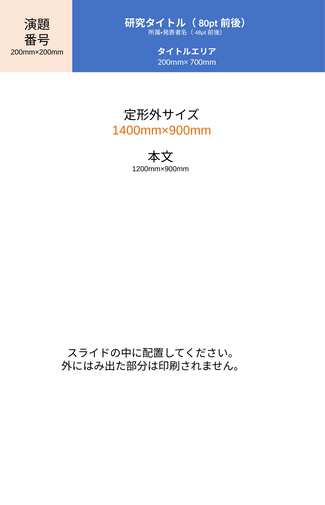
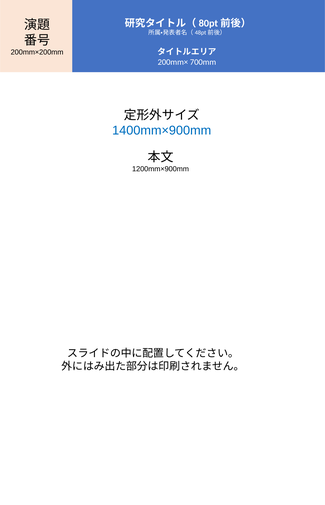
1400mm×900mm colour: orange -> blue
